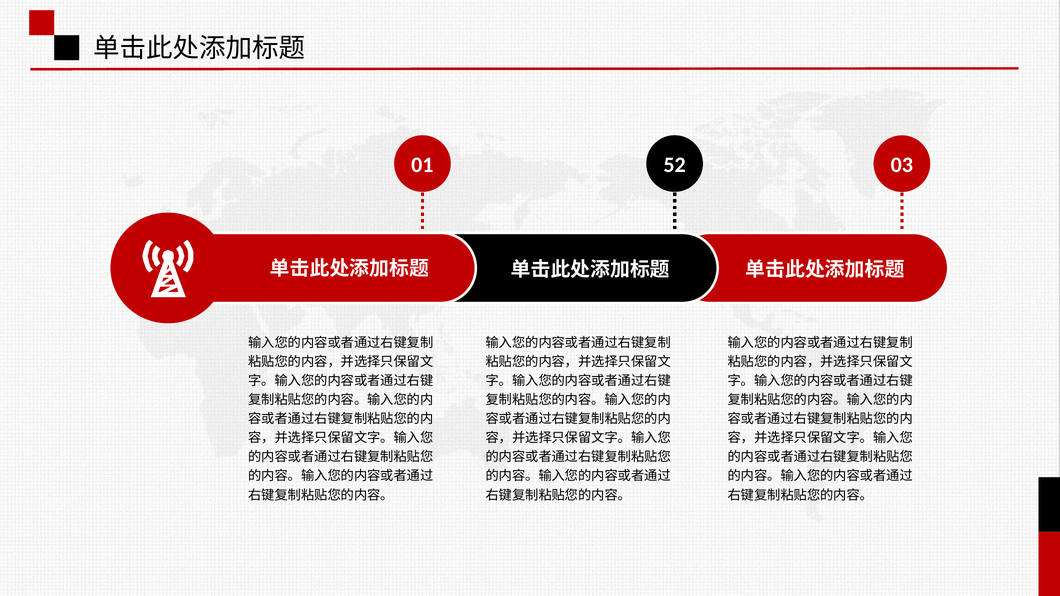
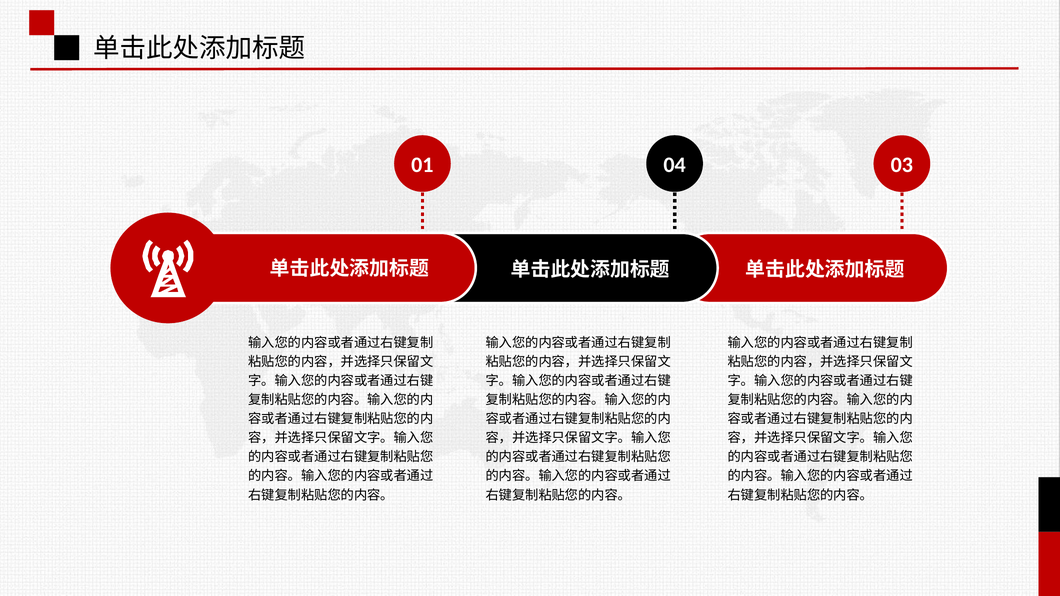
52: 52 -> 04
